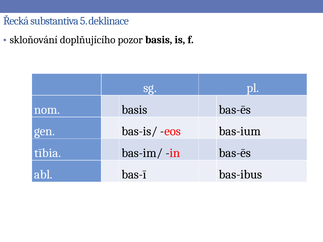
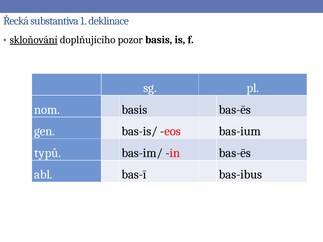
5: 5 -> 1
skloňování underline: none -> present
tībia: tībia -> typů
